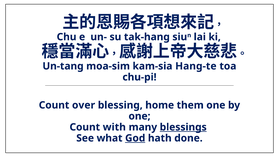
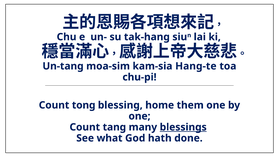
over: over -> tong
with: with -> tang
God underline: present -> none
